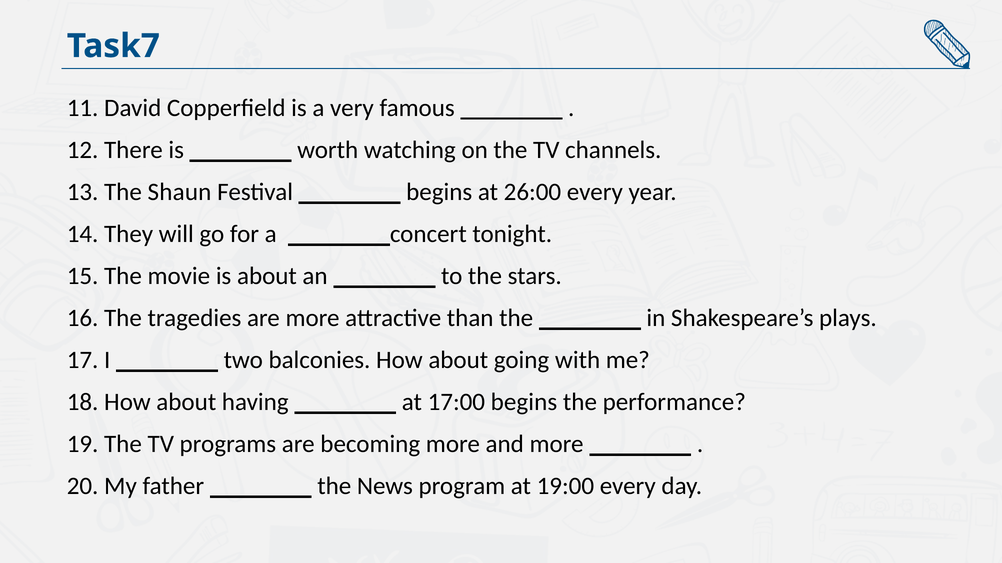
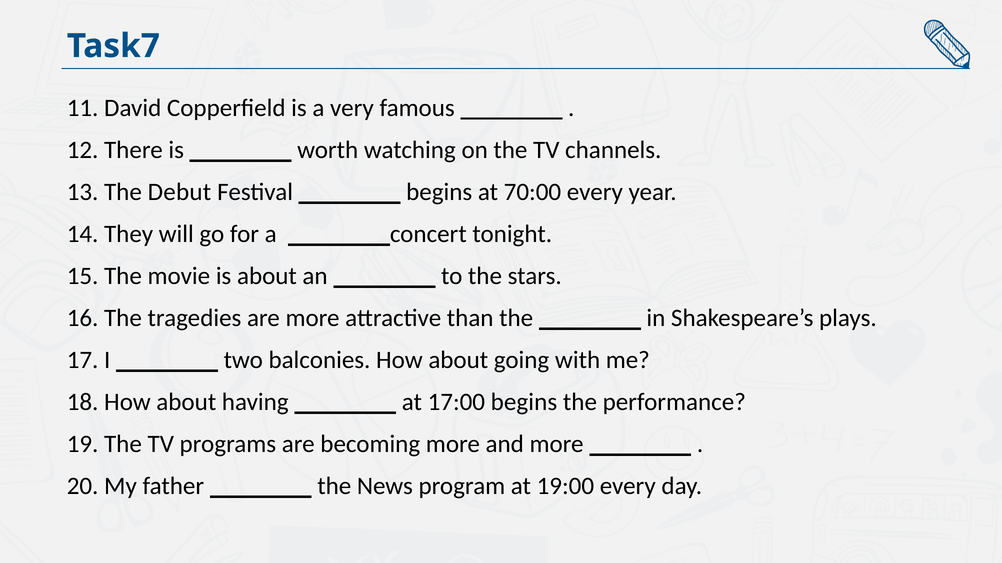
Shaun: Shaun -> Debut
26:00: 26:00 -> 70:00
